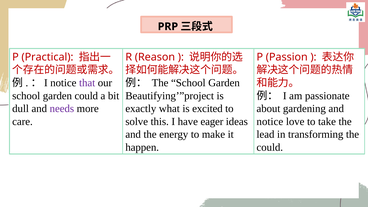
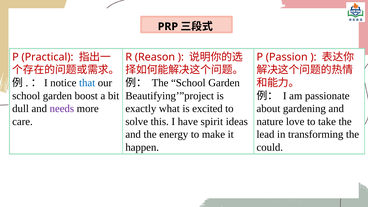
that colour: purple -> blue
garden could: could -> boost
eager: eager -> spirit
notice at (270, 121): notice -> nature
